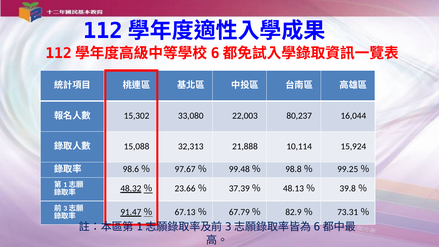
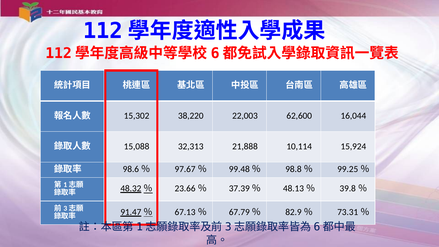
33,080: 33,080 -> 38,220
80,237: 80,237 -> 62,600
